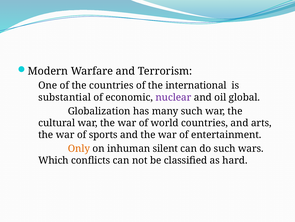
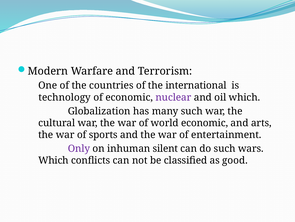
substantial: substantial -> technology
oil global: global -> which
world countries: countries -> economic
Only colour: orange -> purple
hard: hard -> good
